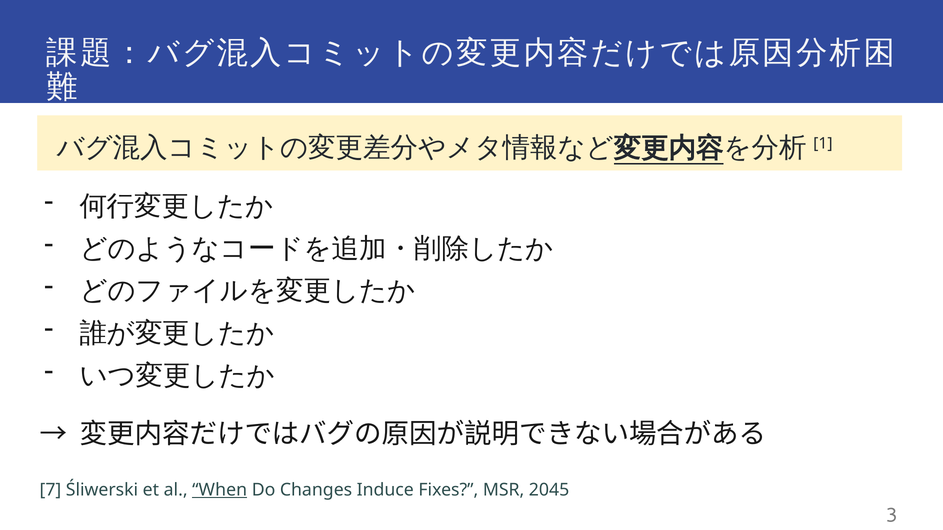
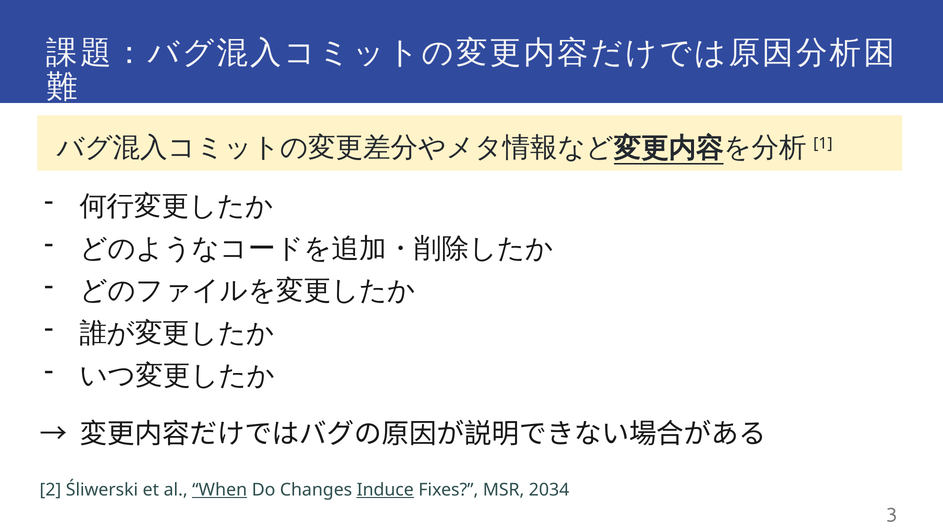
7: 7 -> 2
Induce underline: none -> present
2045: 2045 -> 2034
